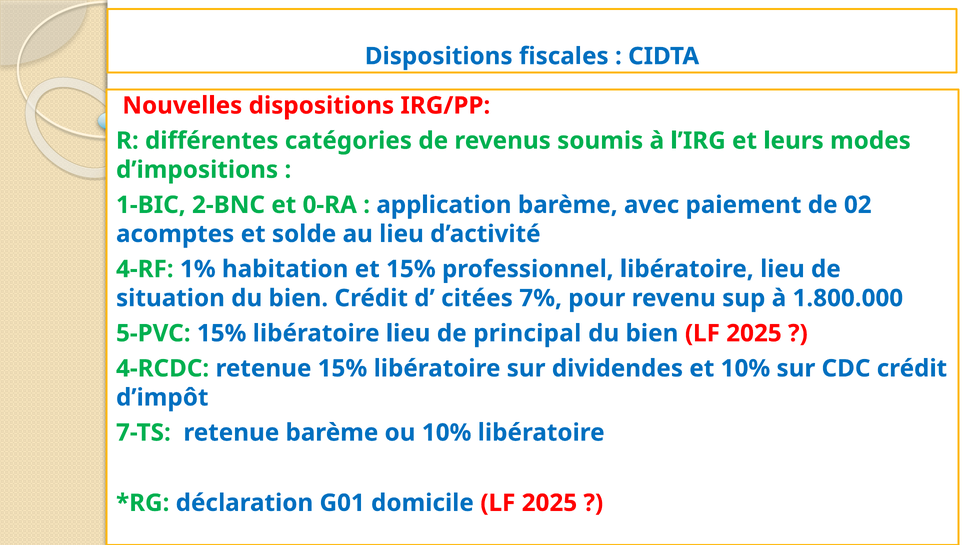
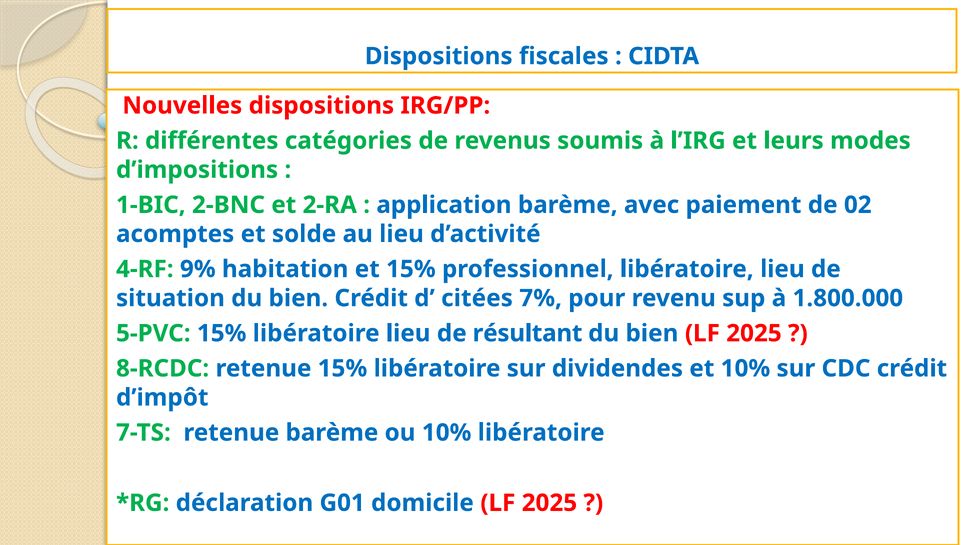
0-RA: 0-RA -> 2-RA
1%: 1% -> 9%
principal: principal -> résultant
4-RCDC: 4-RCDC -> 8-RCDC
